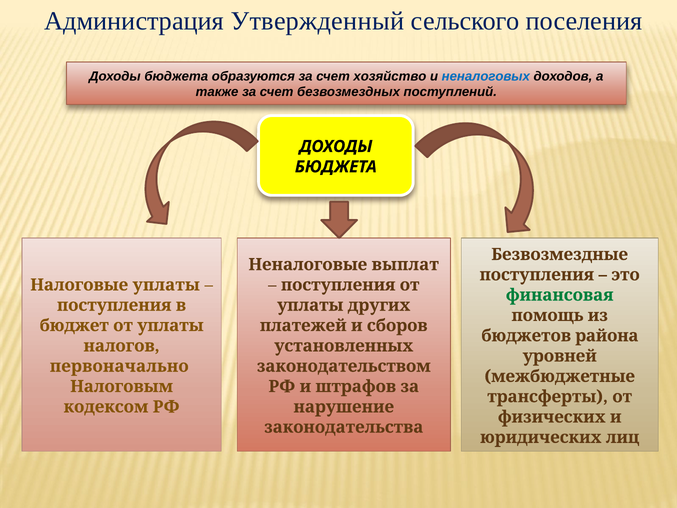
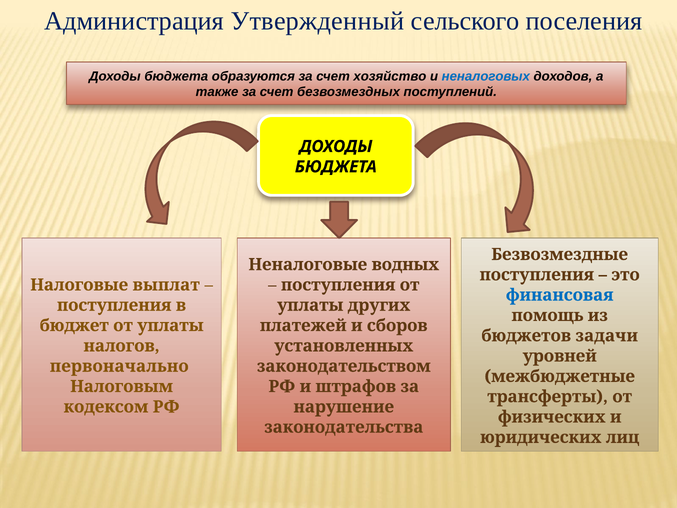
выплат: выплат -> водных
Налоговые уплаты: уплаты -> выплат
финансовая colour: green -> blue
района: района -> задачи
